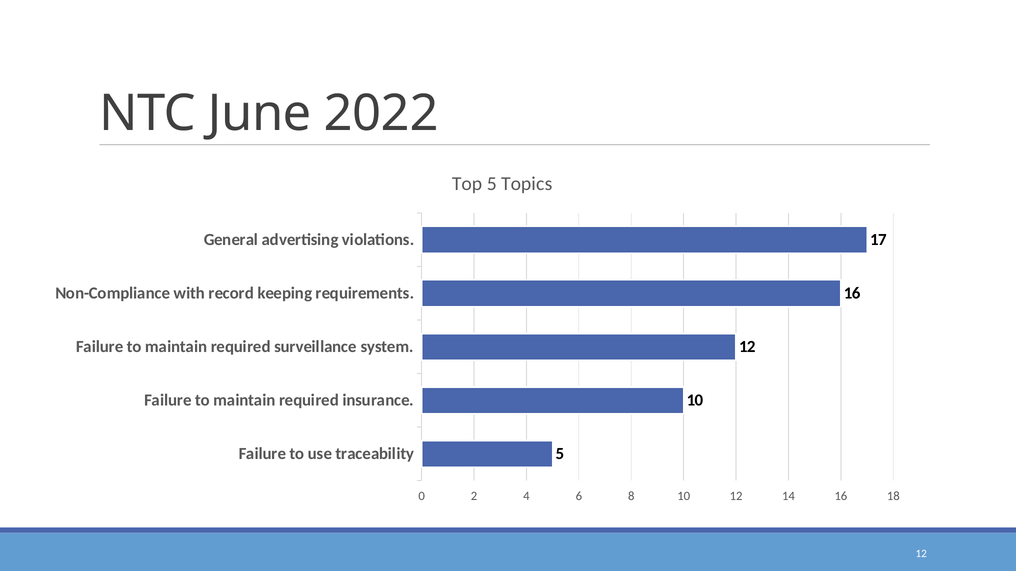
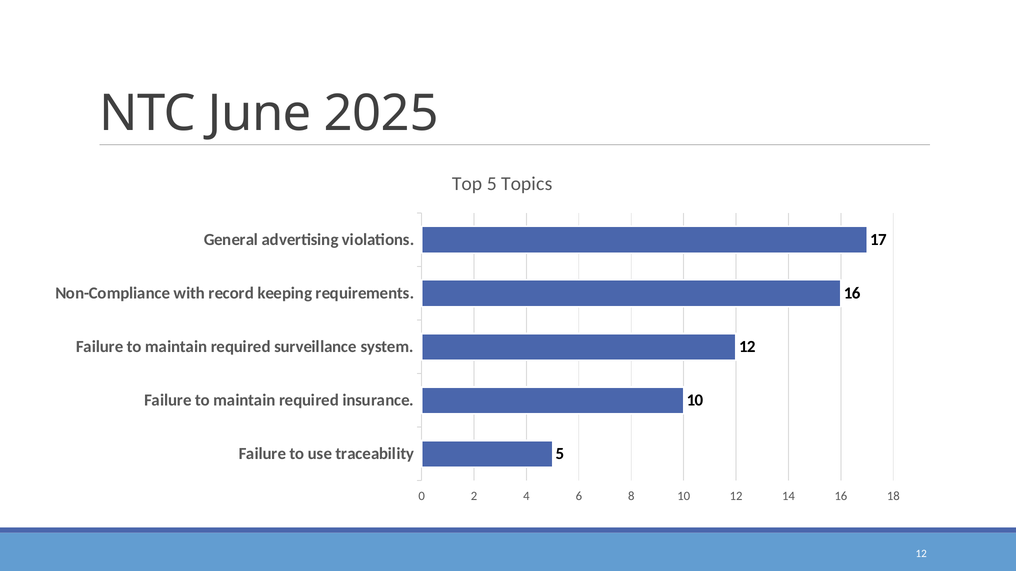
2022: 2022 -> 2025
